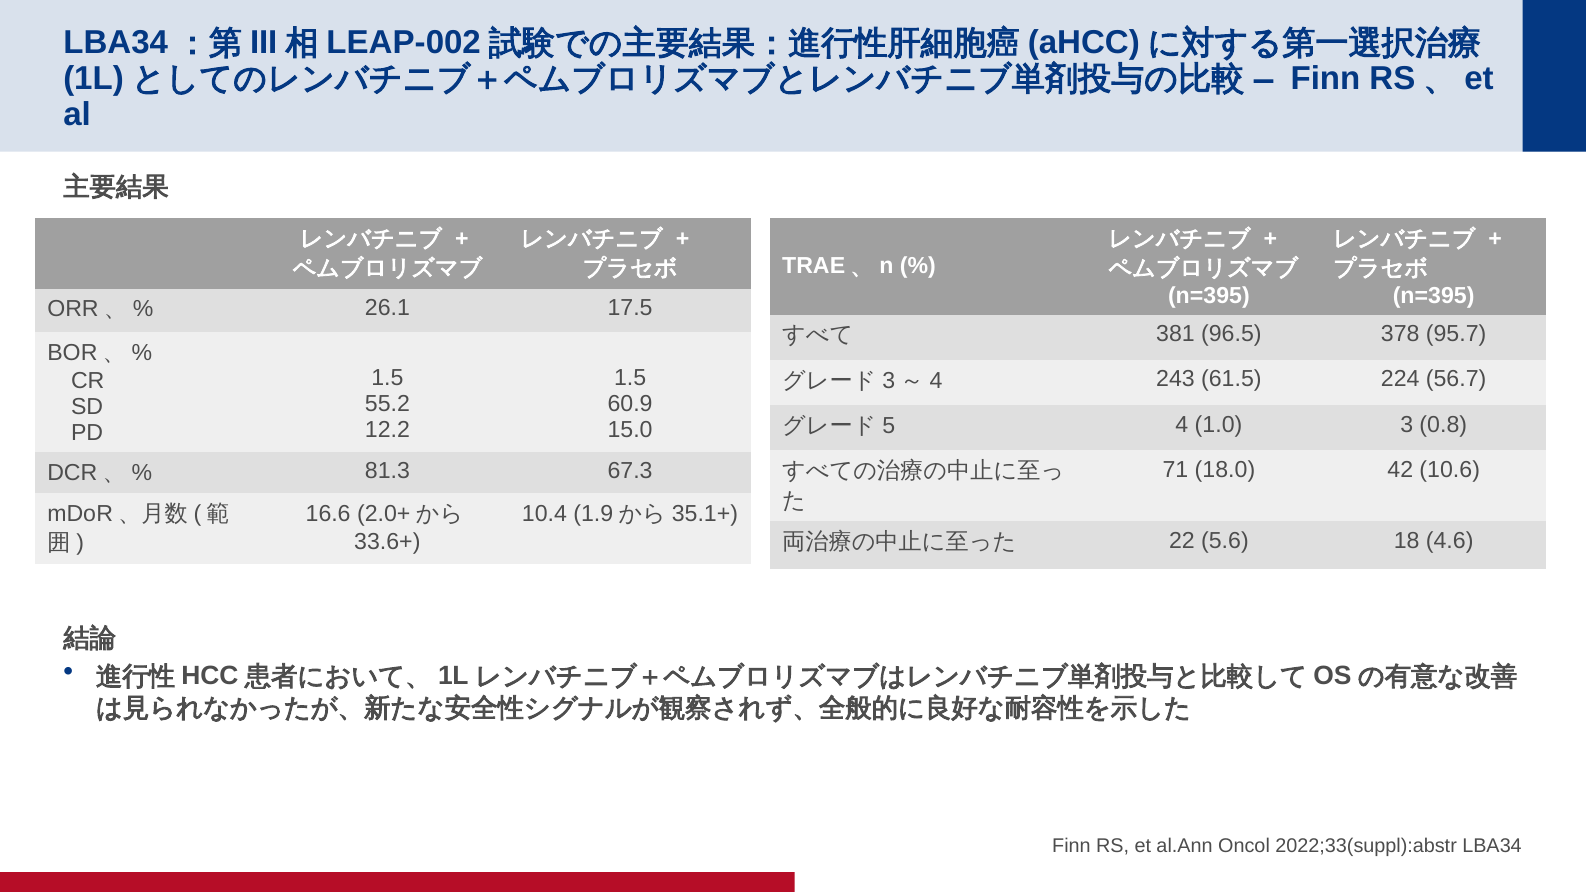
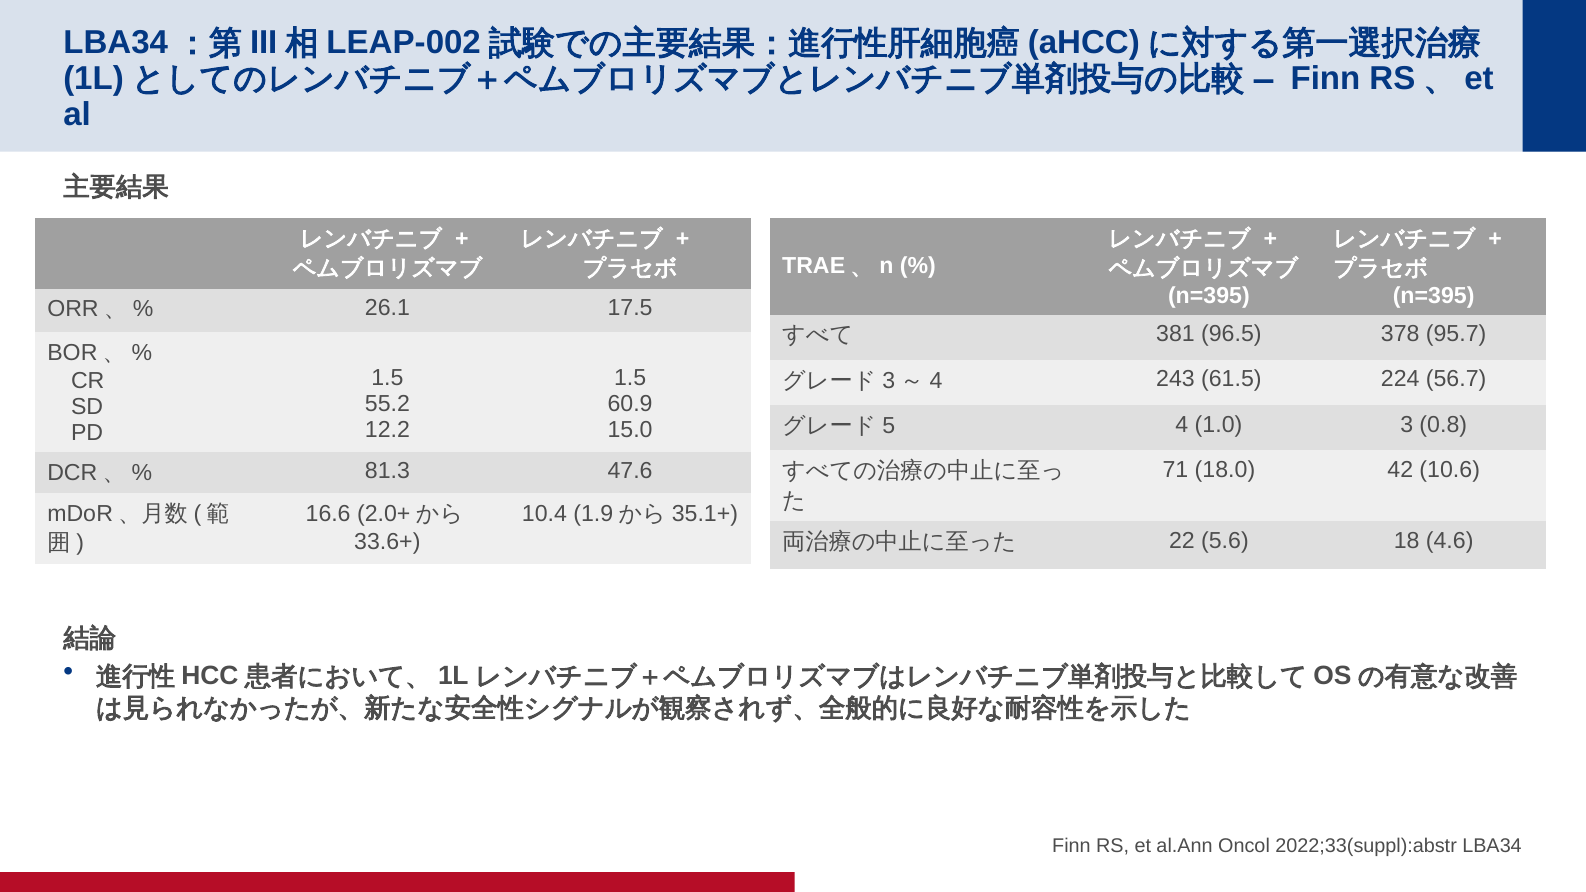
67.3: 67.3 -> 47.6
